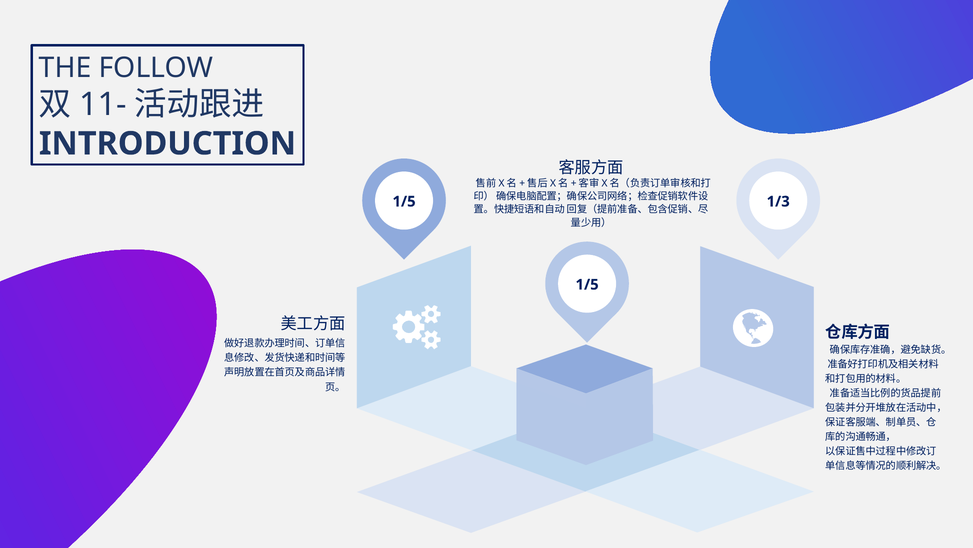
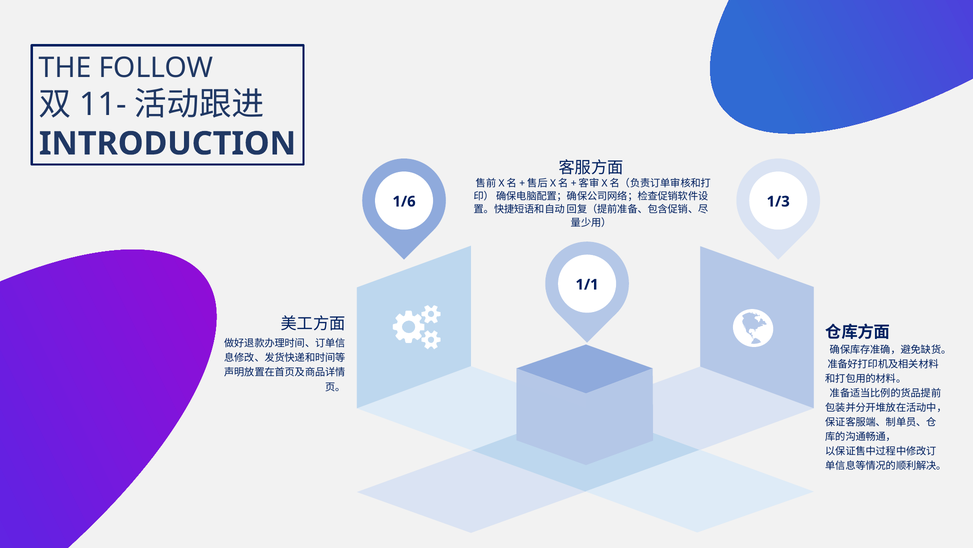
1/5 at (404, 201): 1/5 -> 1/6
1/5 at (587, 284): 1/5 -> 1/1
